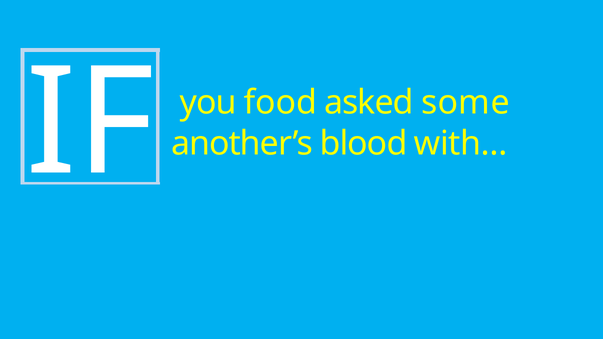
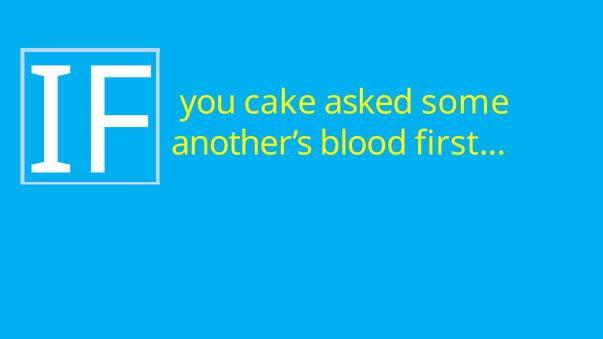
food: food -> cake
with…: with… -> first…
